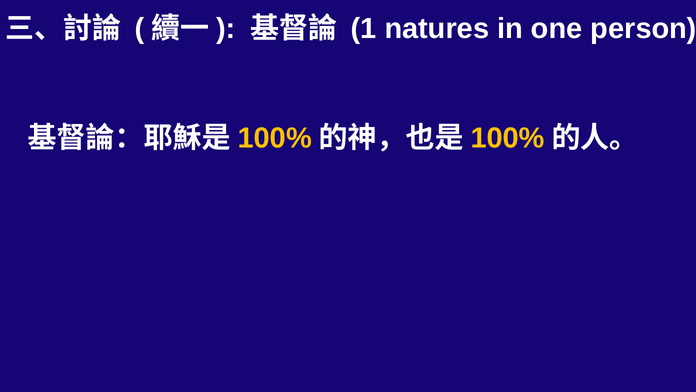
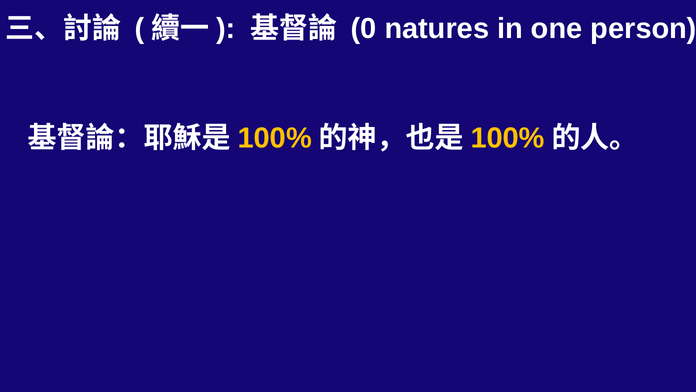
1: 1 -> 0
